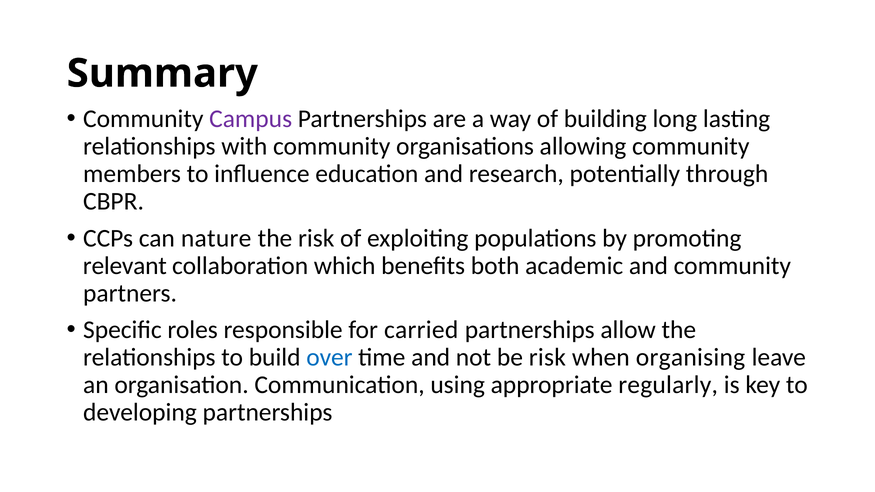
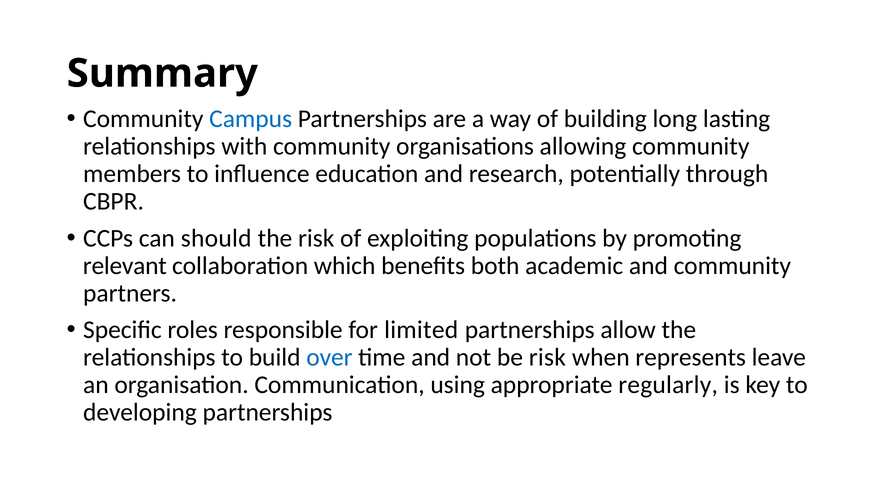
Campus colour: purple -> blue
nature: nature -> should
carried: carried -> limited
organising: organising -> represents
